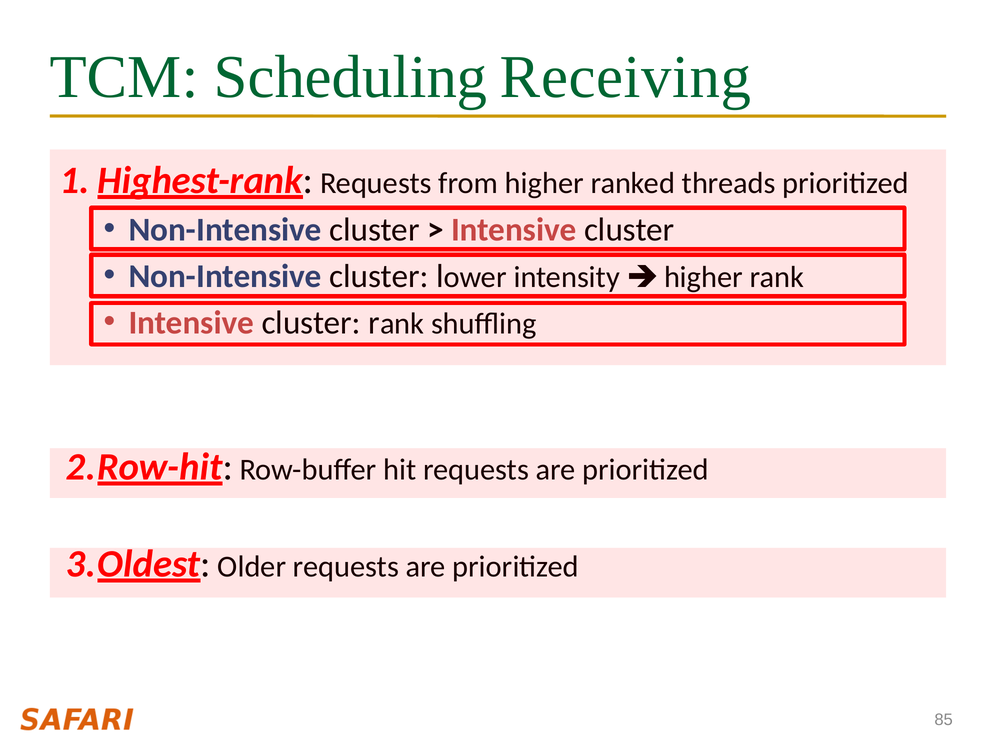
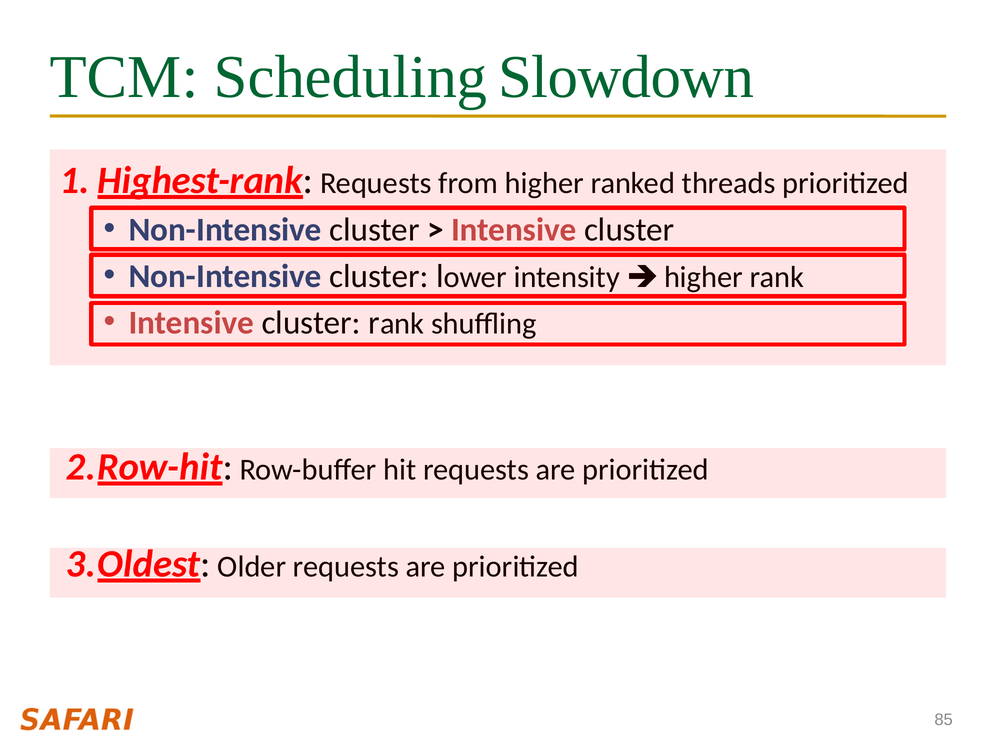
Receiving: Receiving -> Slowdown
